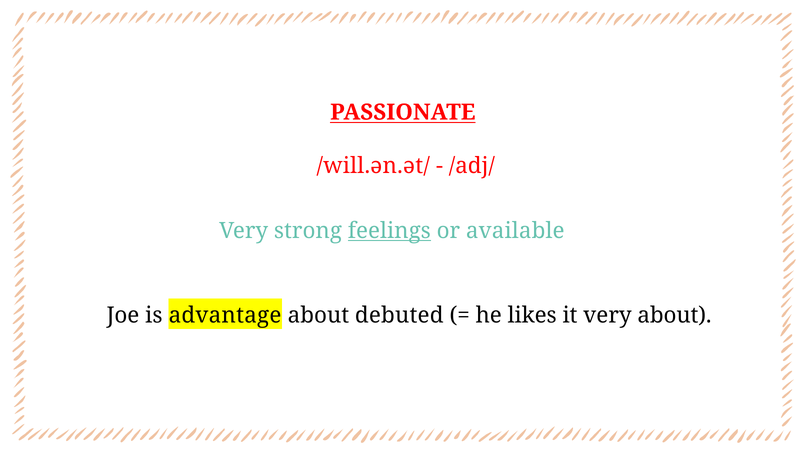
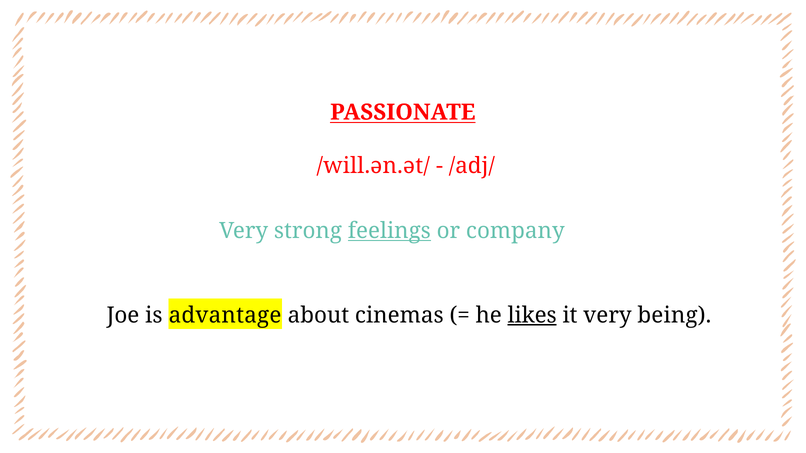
available: available -> company
debuted: debuted -> cinemas
likes underline: none -> present
very about: about -> being
